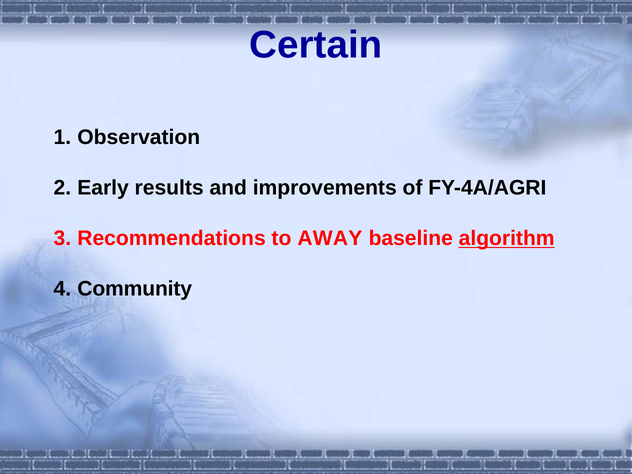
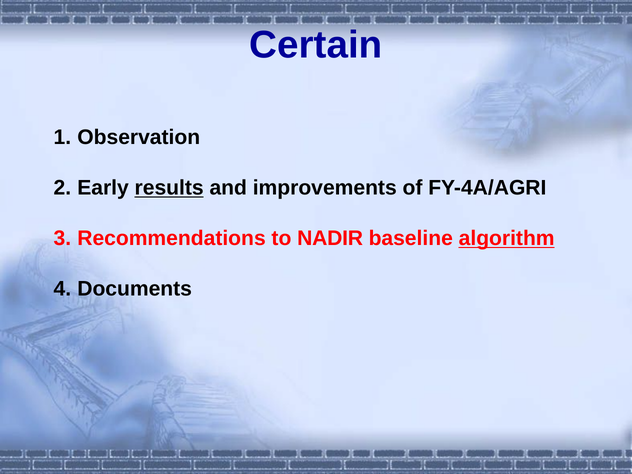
results underline: none -> present
AWAY: AWAY -> NADIR
Community: Community -> Documents
